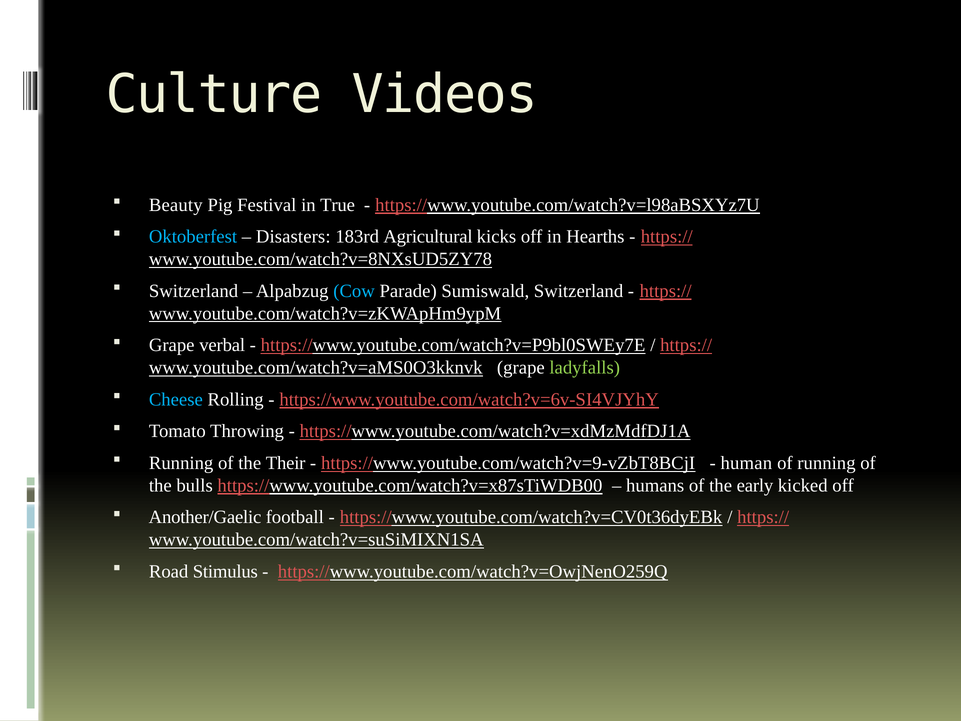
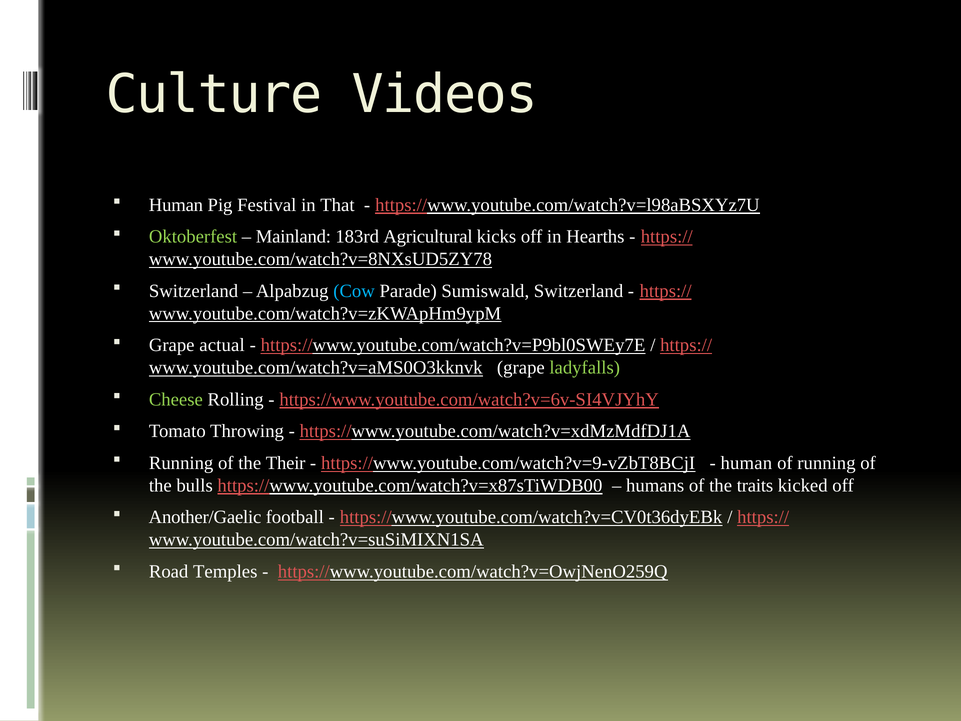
Beauty at (176, 205): Beauty -> Human
True: True -> That
Oktoberfest colour: light blue -> light green
Disasters: Disasters -> Mainland
verbal: verbal -> actual
Cheese colour: light blue -> light green
early: early -> traits
Stimulus: Stimulus -> Temples
